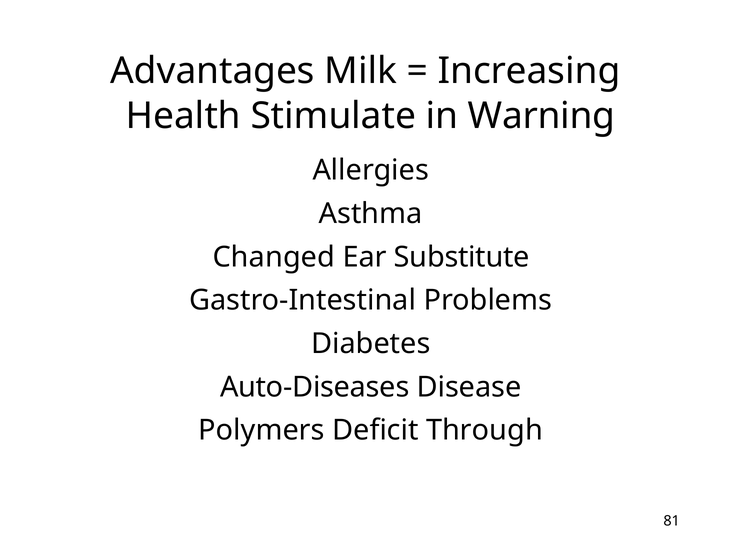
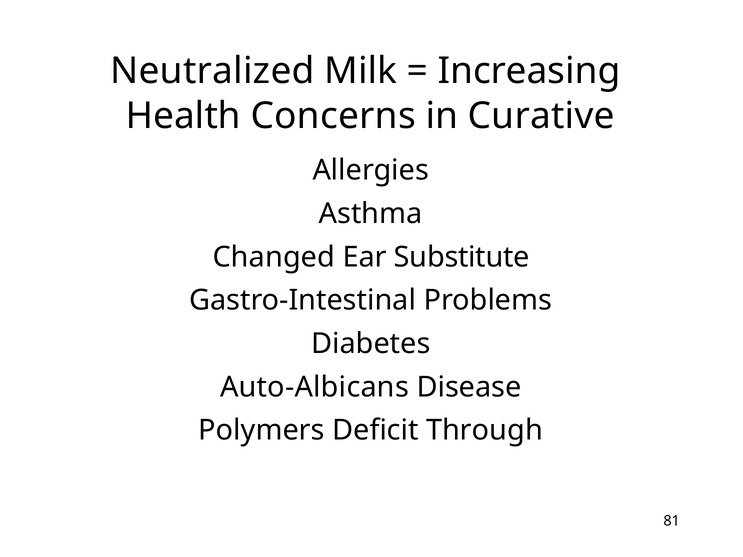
Advantages: Advantages -> Neutralized
Stimulate: Stimulate -> Concerns
Warning: Warning -> Curative
Auto-Diseases: Auto-Diseases -> Auto-Albicans
